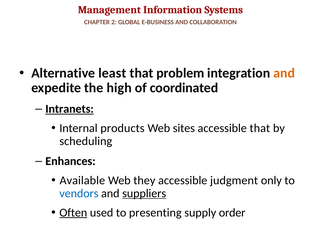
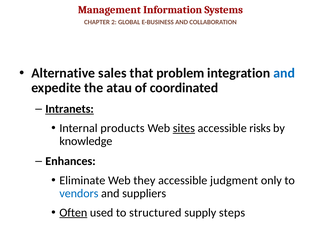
least: least -> sales
and at (284, 73) colour: orange -> blue
high: high -> atau
sites underline: none -> present
accessible that: that -> risks
scheduling: scheduling -> knowledge
Available: Available -> Eliminate
suppliers underline: present -> none
presenting: presenting -> structured
order: order -> steps
